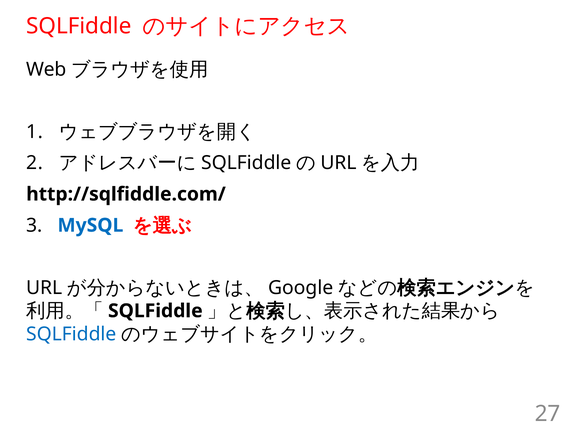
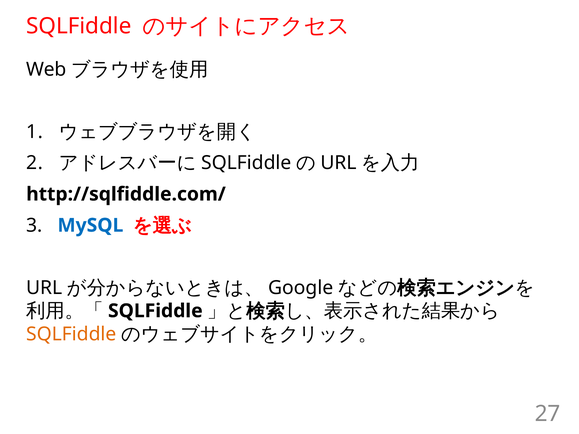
SQLFiddle at (71, 334) colour: blue -> orange
